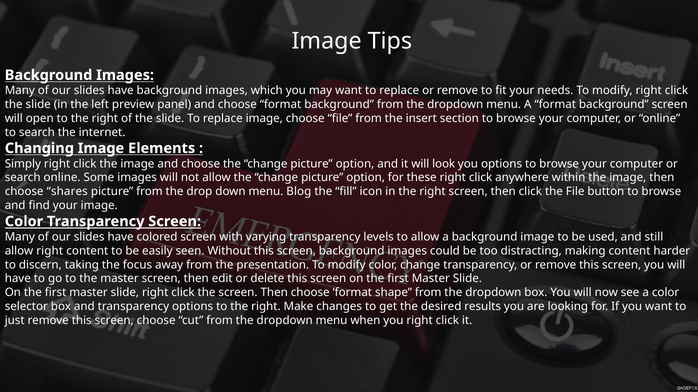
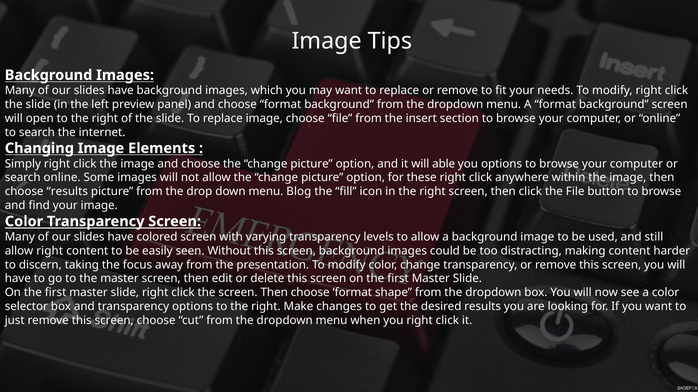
look: look -> able
choose shares: shares -> results
